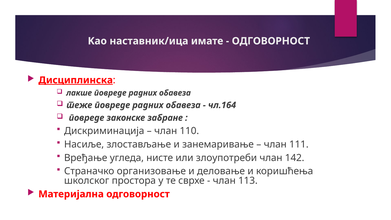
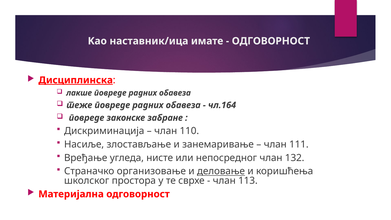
злоупотреби: злоупотреби -> непосредног
142: 142 -> 132
деловање underline: none -> present
